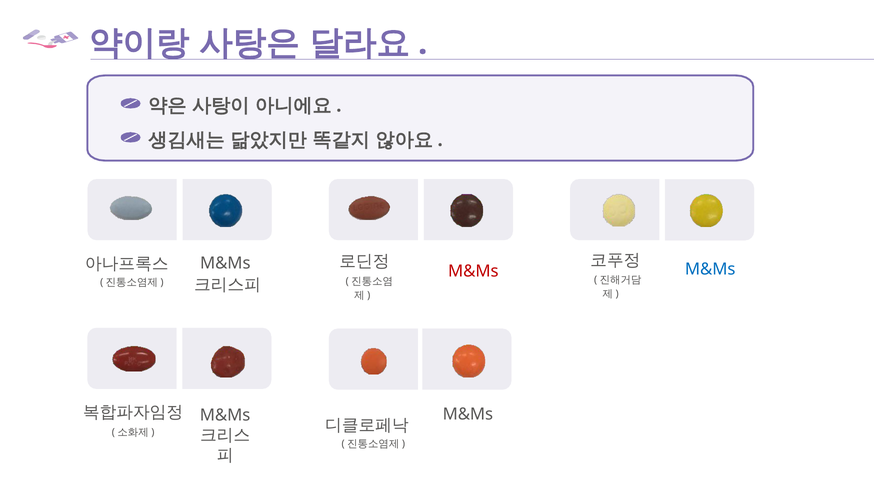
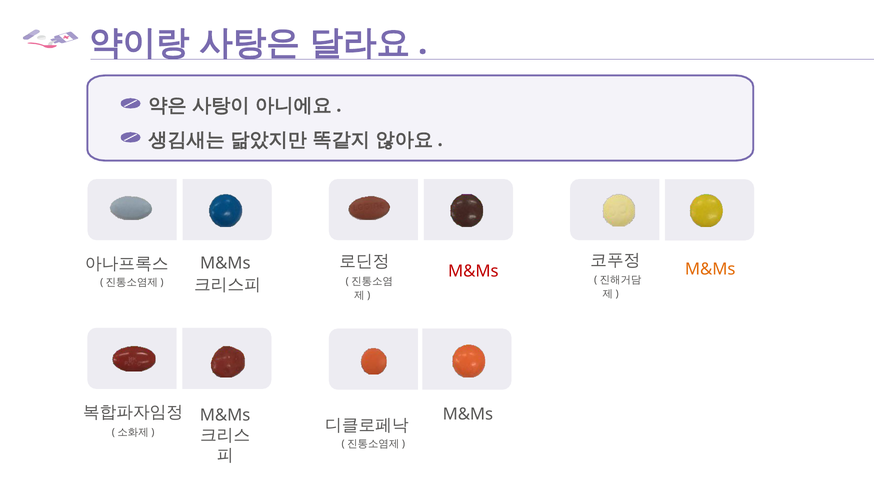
M&Ms at (710, 269) colour: blue -> orange
